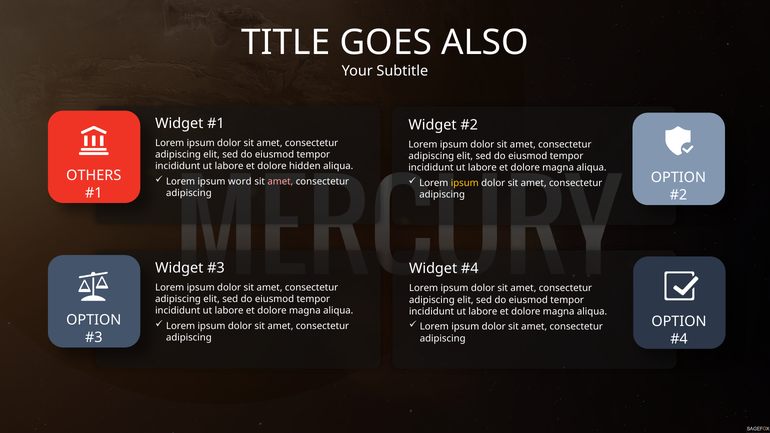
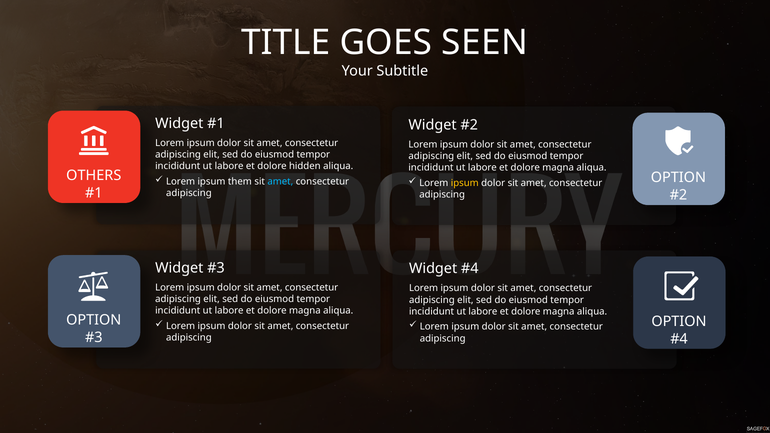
ALSO: ALSO -> SEEN
word: word -> them
amet at (280, 182) colour: pink -> light blue
